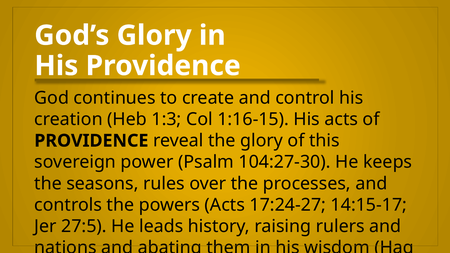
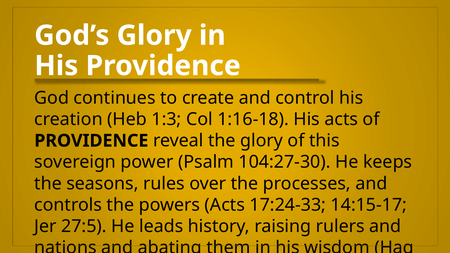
1:16-15: 1:16-15 -> 1:16-18
17:24-27: 17:24-27 -> 17:24-33
